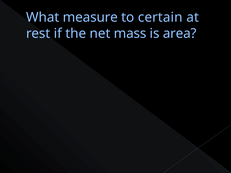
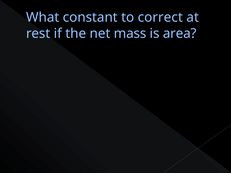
measure: measure -> constant
certain: certain -> correct
